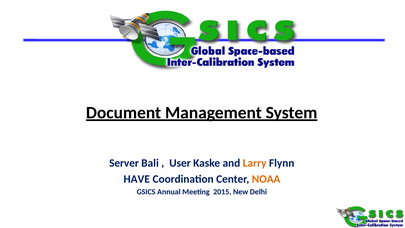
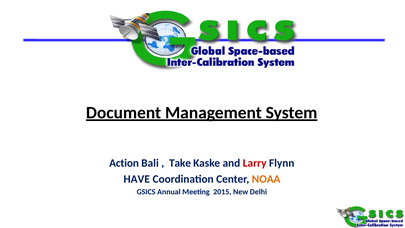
Server: Server -> Action
User: User -> Take
Larry colour: orange -> red
